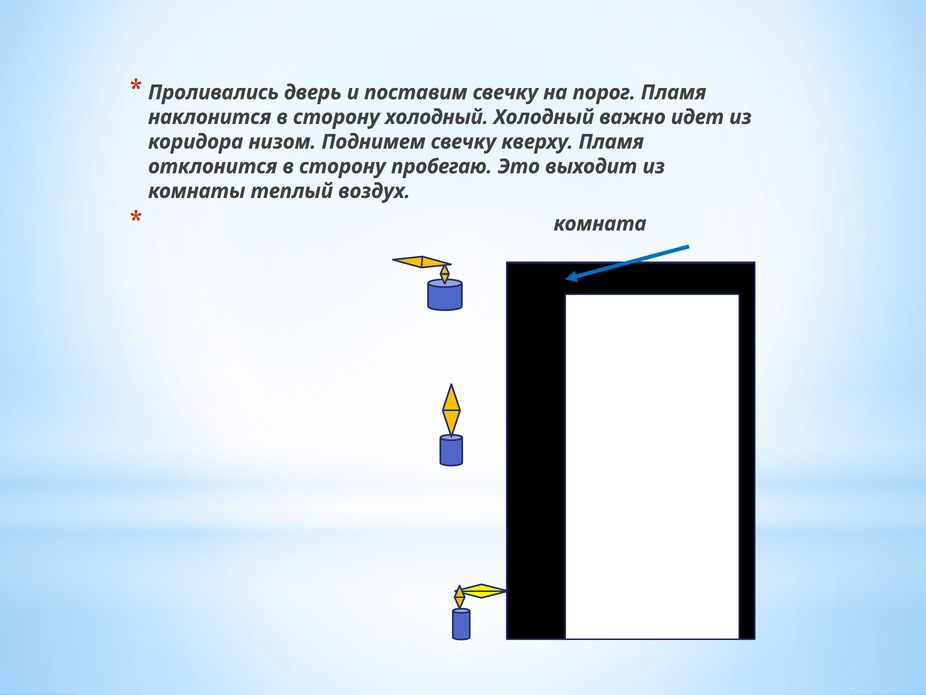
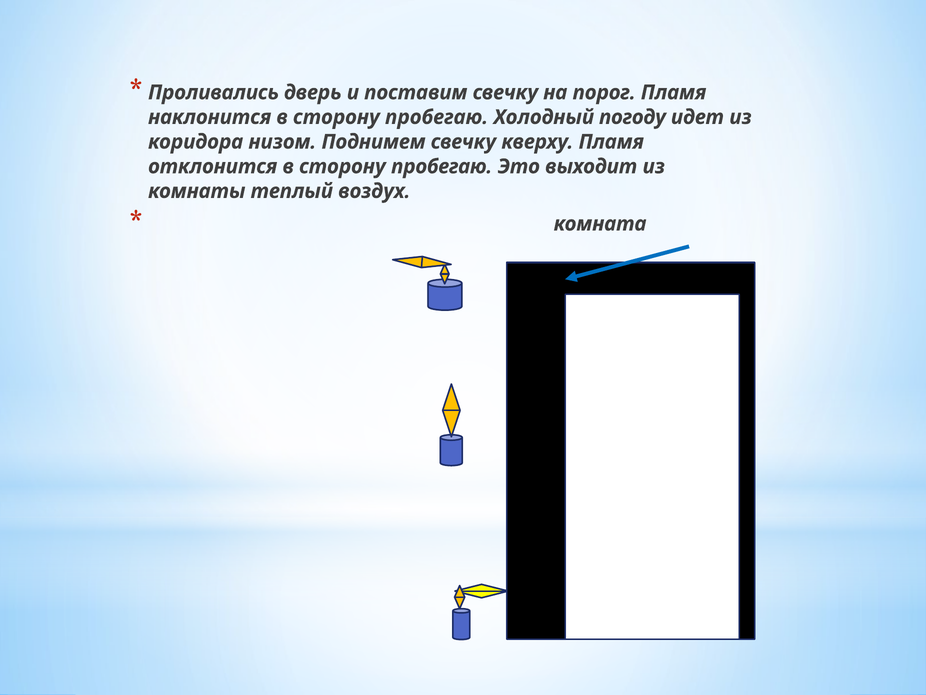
наклонится в сторону холодный: холодный -> пробегаю
важно: важно -> погоду
